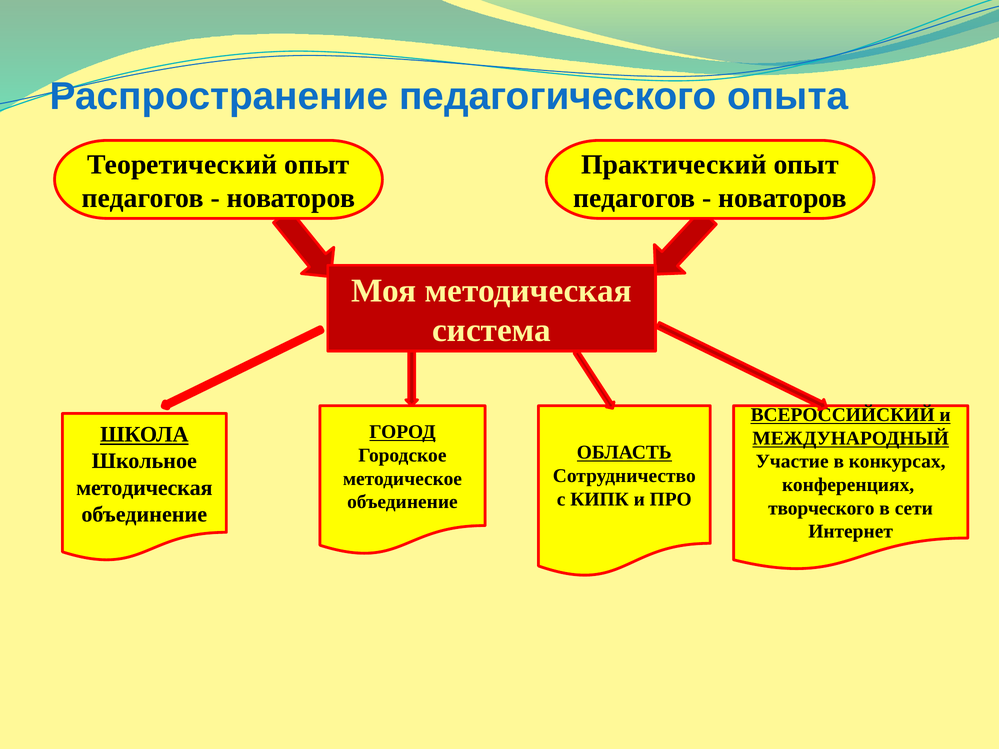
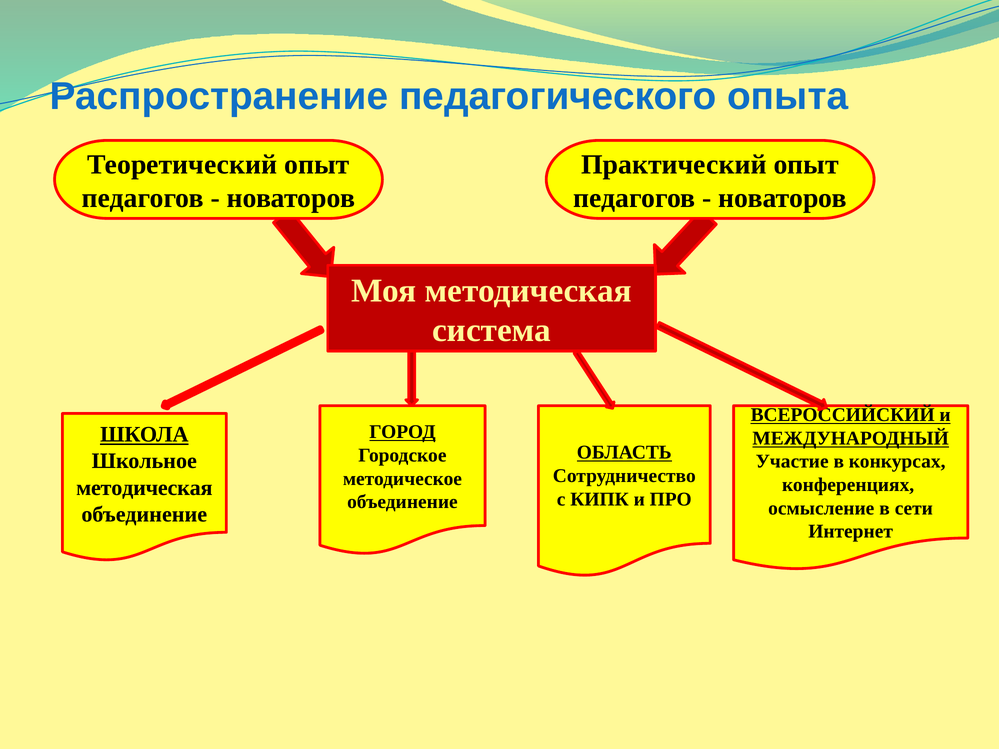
творческого: творческого -> осмысление
